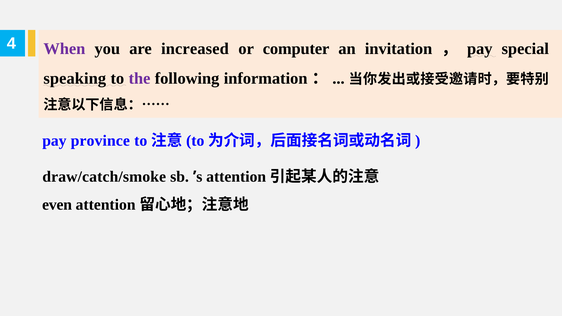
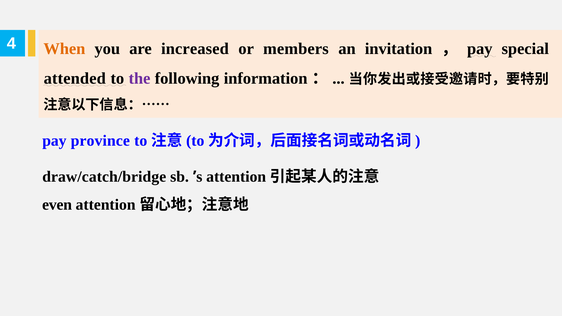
When colour: purple -> orange
computer: computer -> members
speaking: speaking -> attended
draw/catch/smoke: draw/catch/smoke -> draw/catch/bridge
